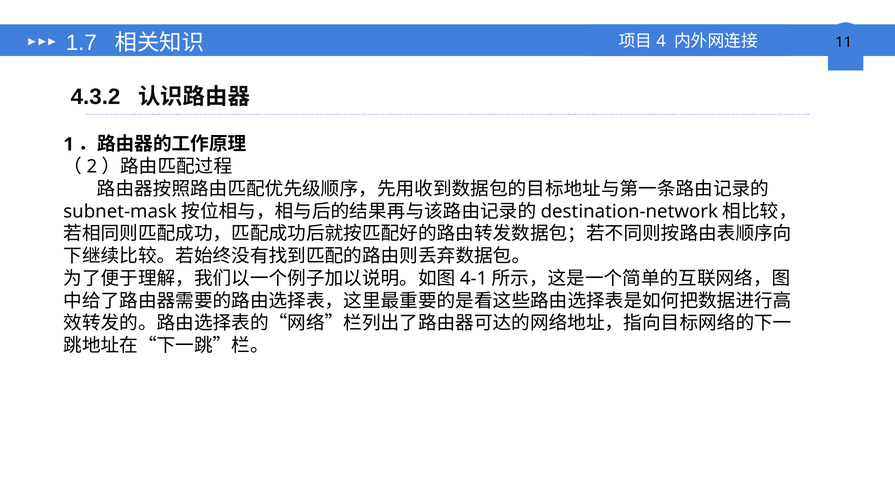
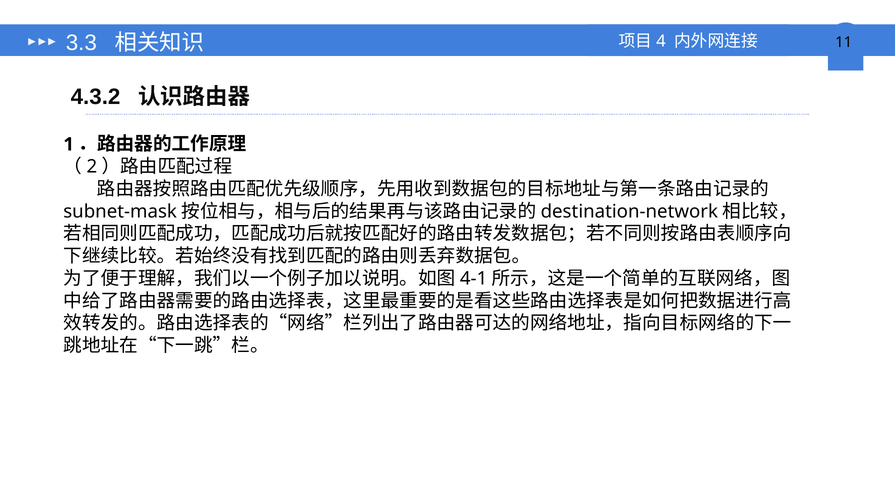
1.7: 1.7 -> 3.3
